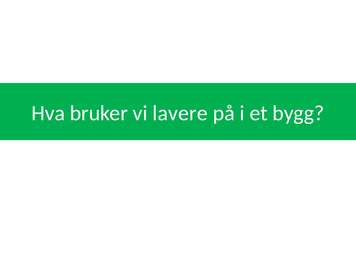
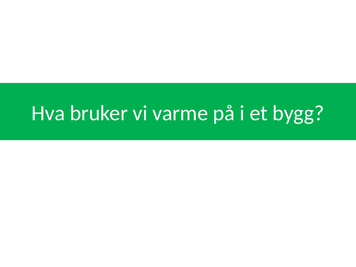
lavere: lavere -> varme
